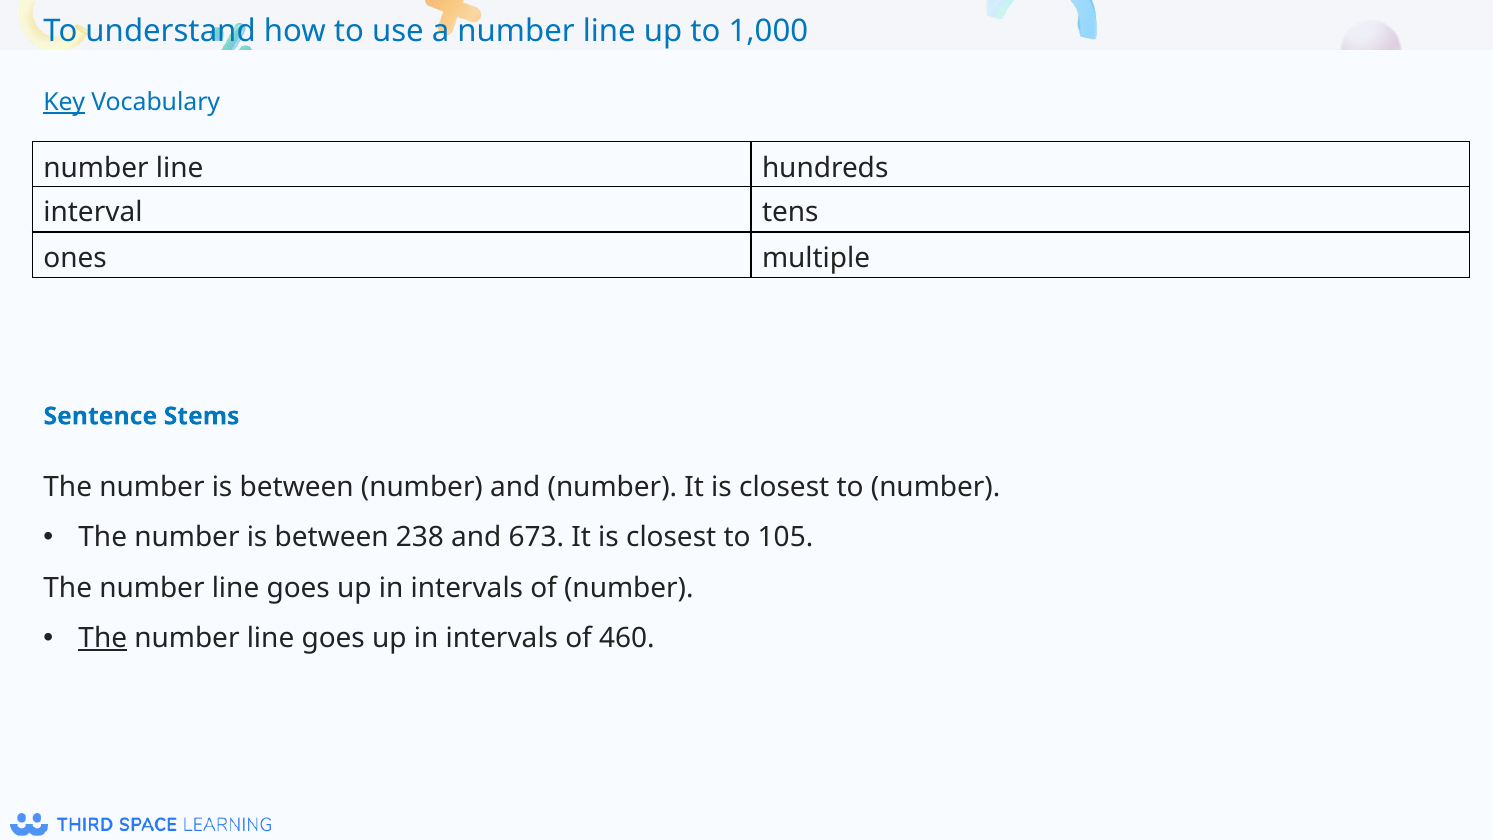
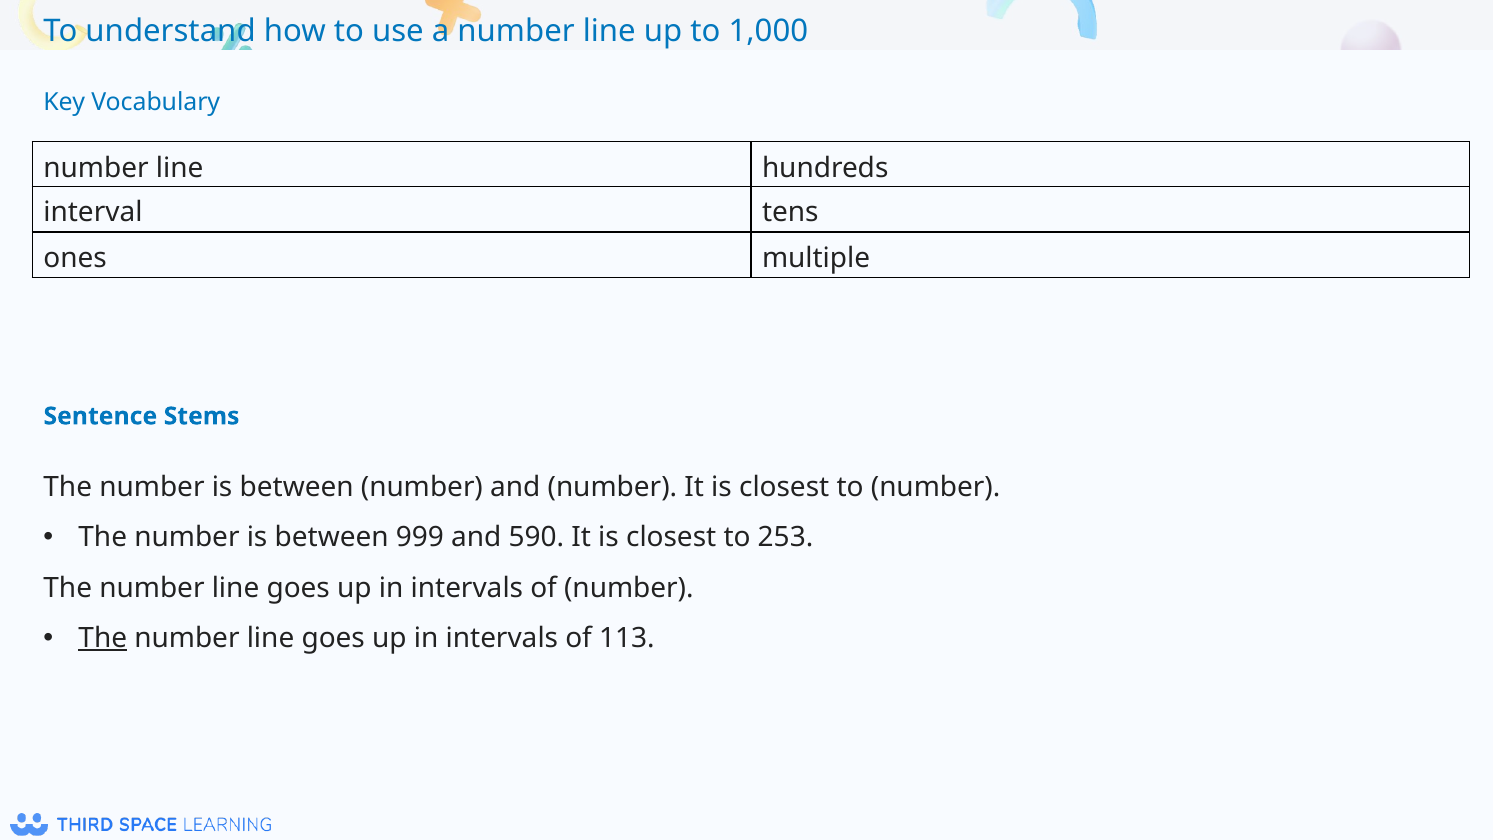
Key underline: present -> none
238: 238 -> 999
673: 673 -> 590
105: 105 -> 253
460: 460 -> 113
